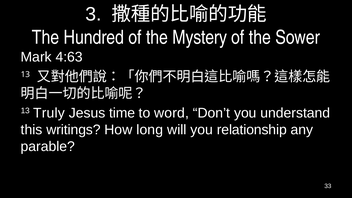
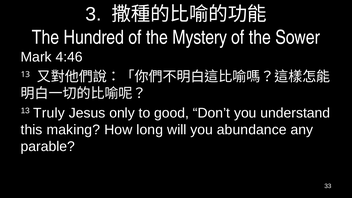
4:63: 4:63 -> 4:46
time: time -> only
word: word -> good
writings: writings -> making
relationship: relationship -> abundance
